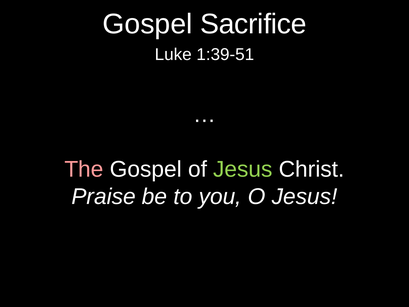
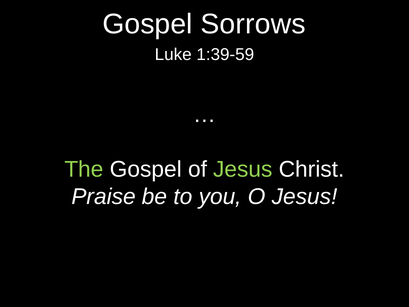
Sacrifice: Sacrifice -> Sorrows
1:39-51: 1:39-51 -> 1:39-59
The colour: pink -> light green
